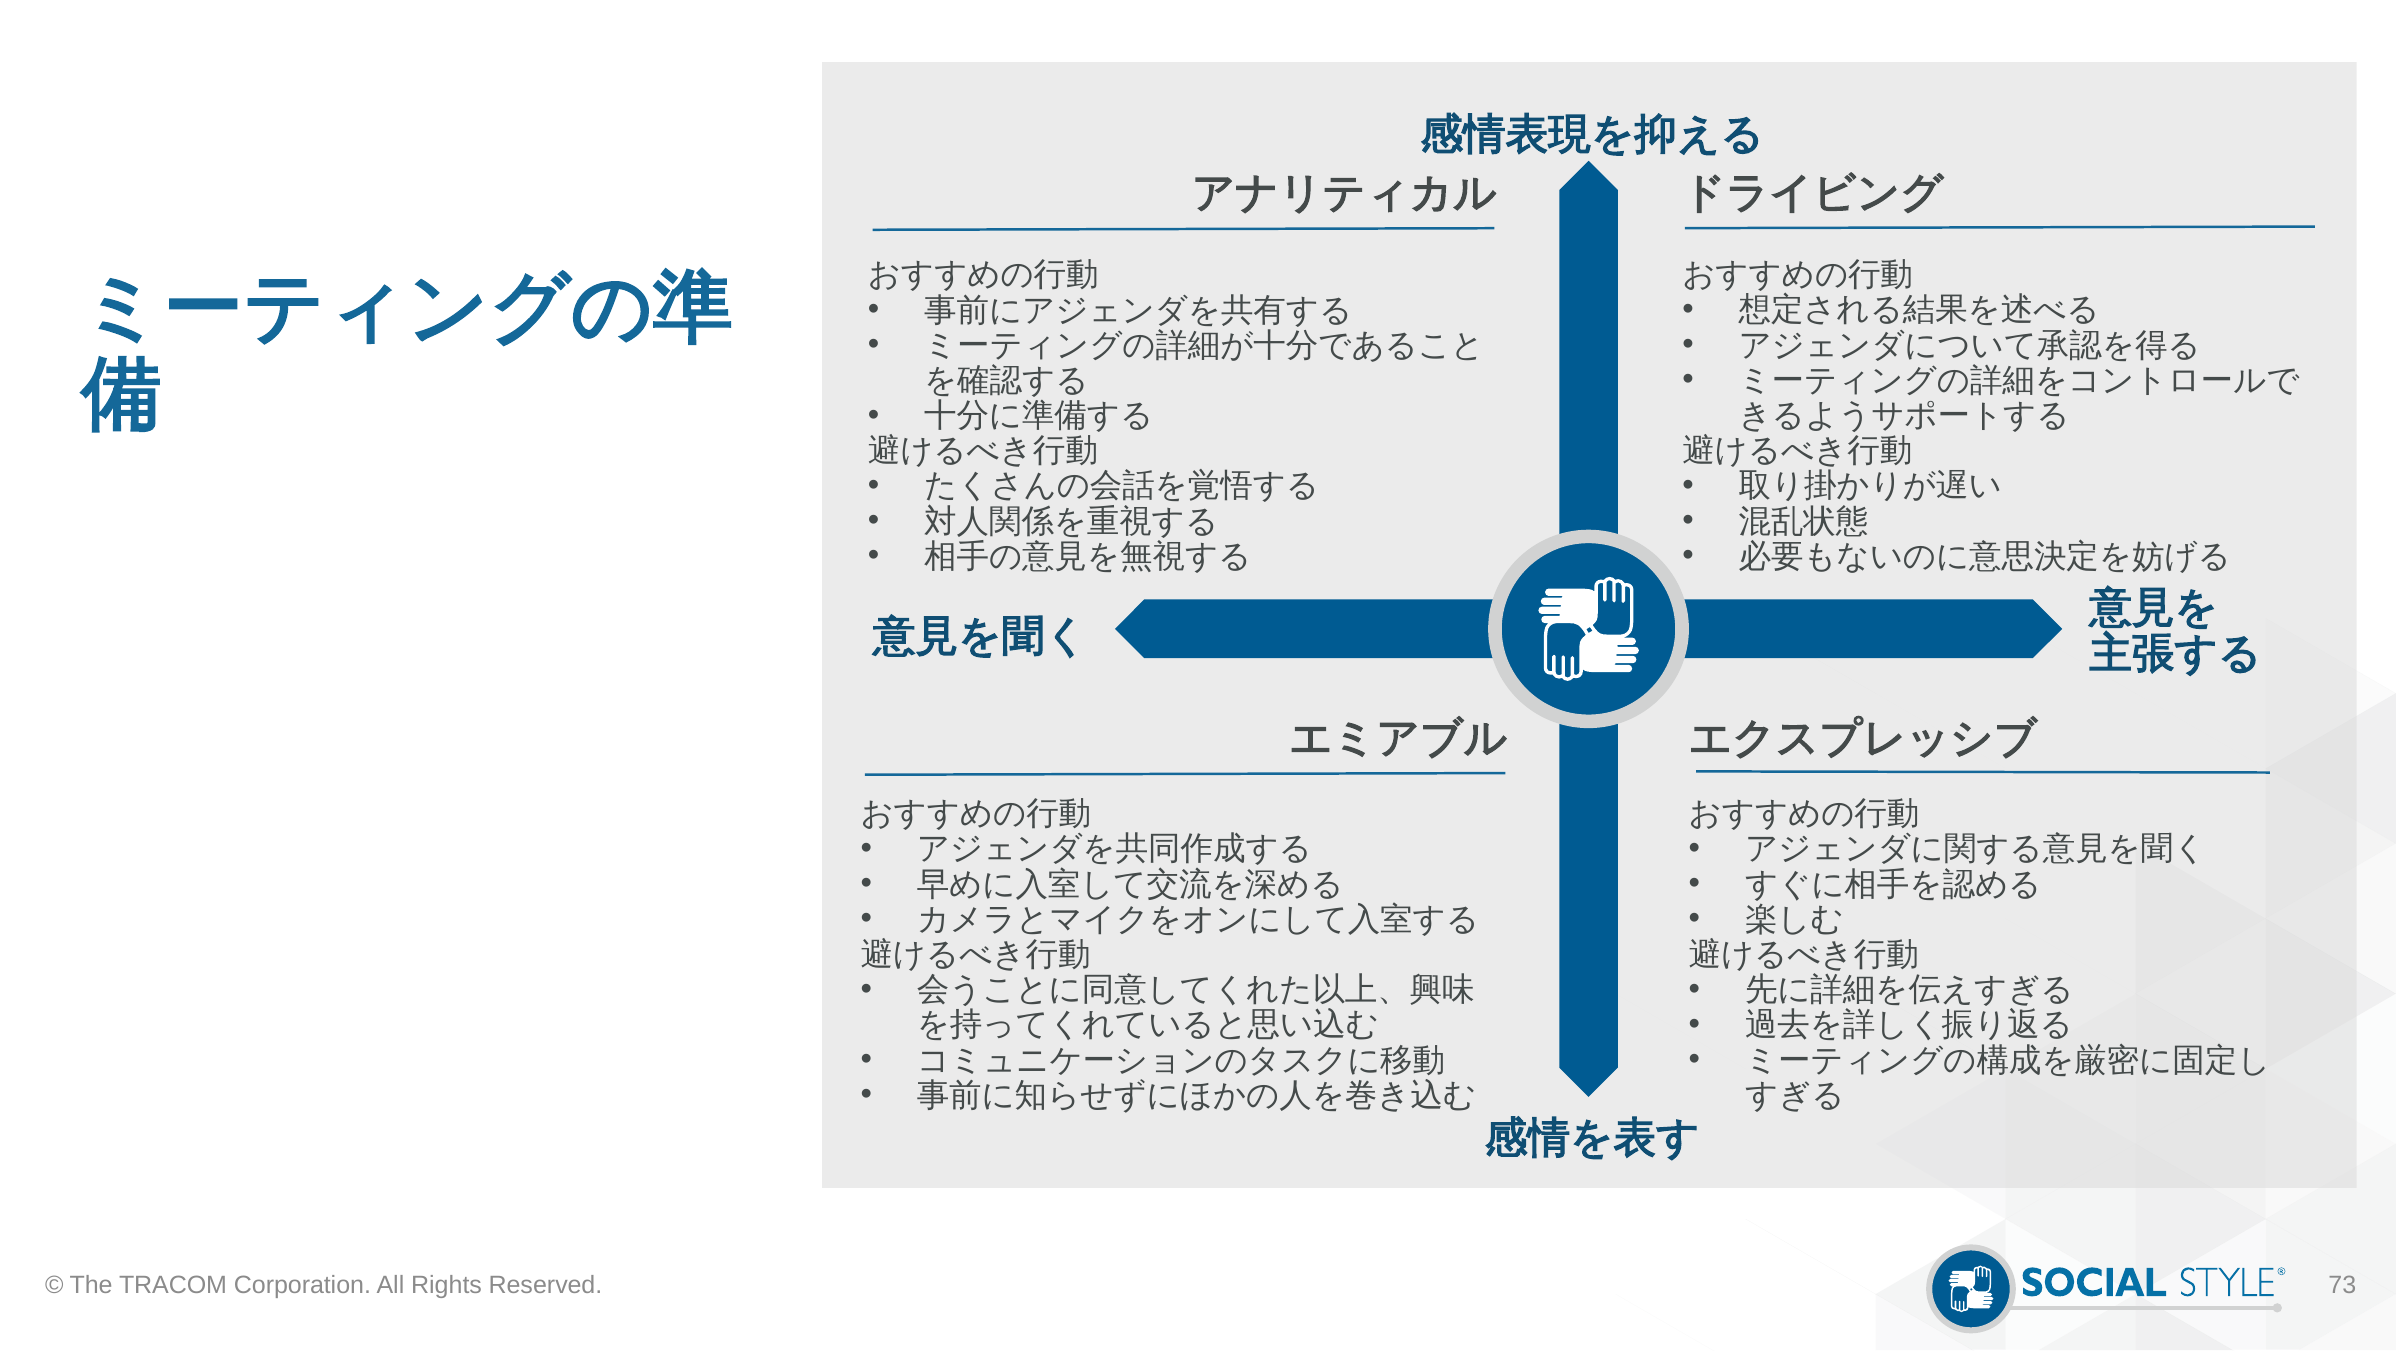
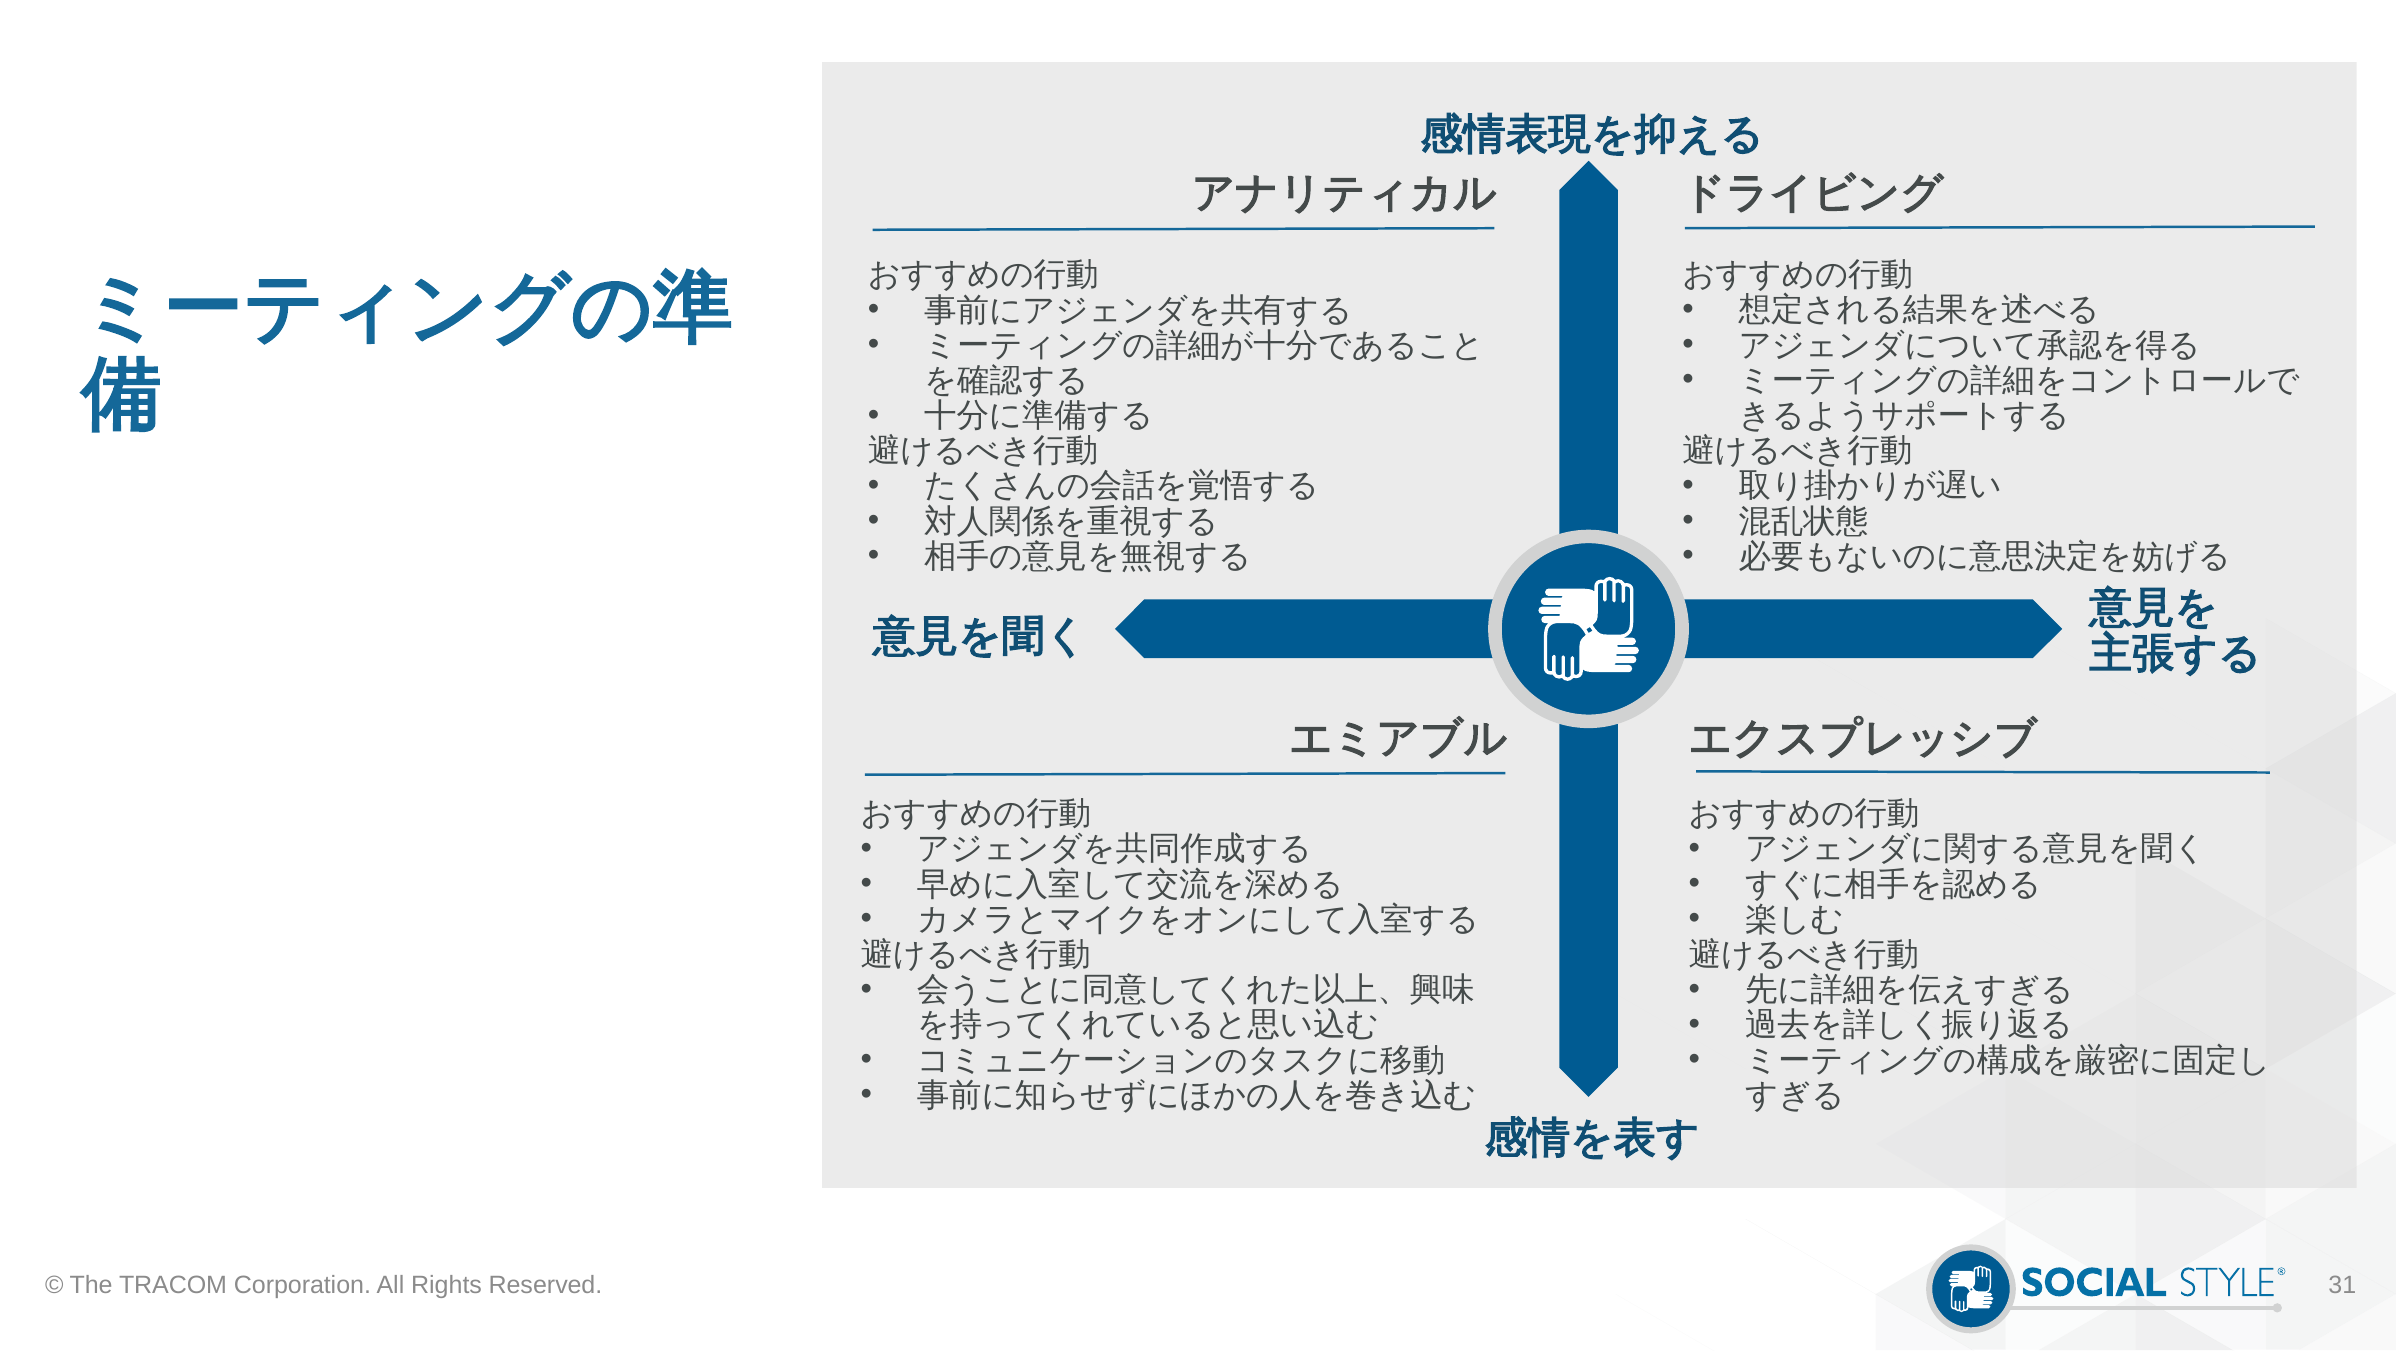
73: 73 -> 31
